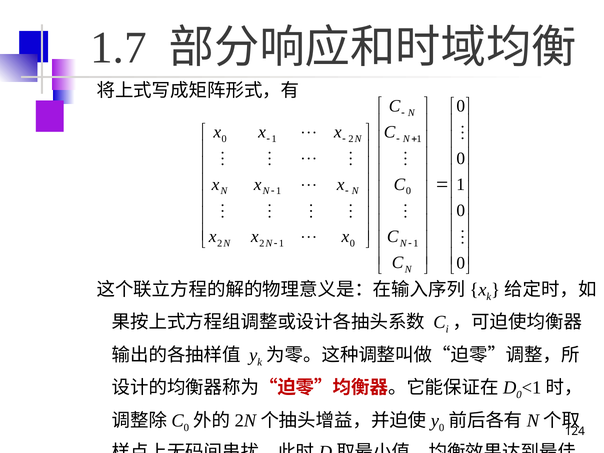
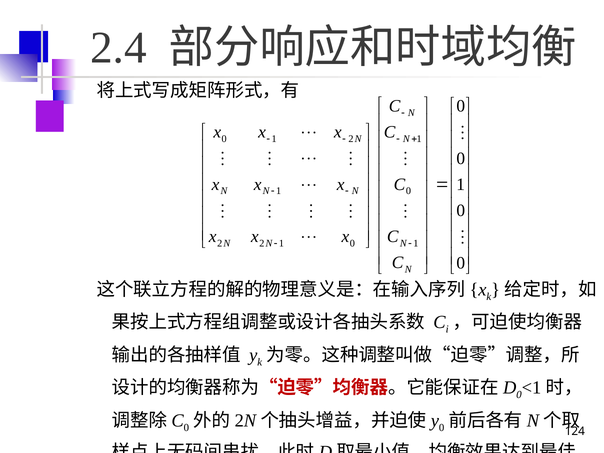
1.7: 1.7 -> 2.4
